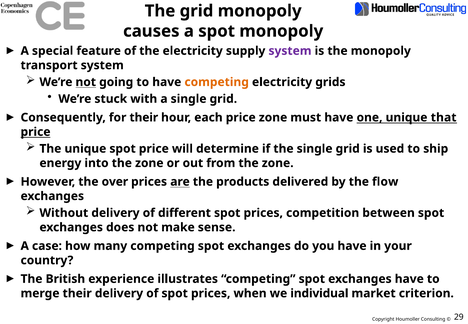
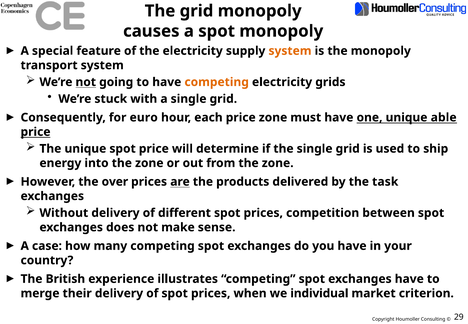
system at (290, 51) colour: purple -> orange
for their: their -> euro
that: that -> able
flow: flow -> task
